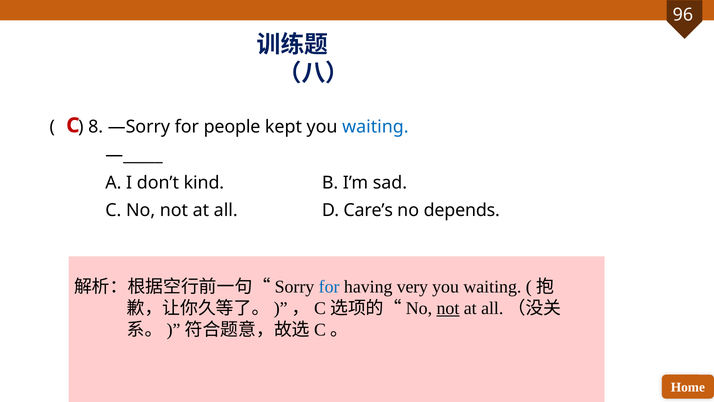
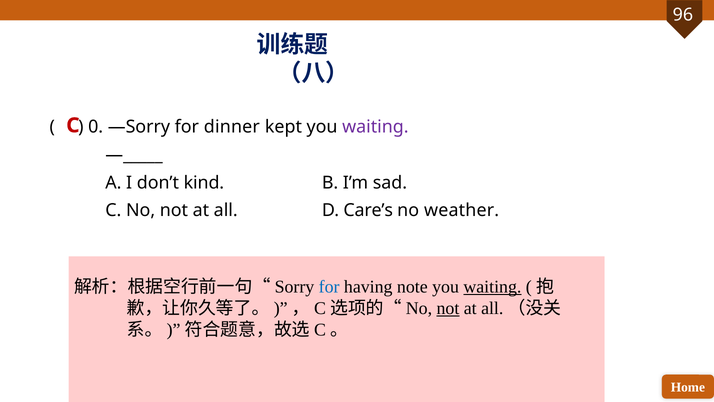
8: 8 -> 0
people: people -> dinner
waiting at (375, 127) colour: blue -> purple
depends: depends -> weather
very: very -> note
waiting at (492, 287) underline: none -> present
